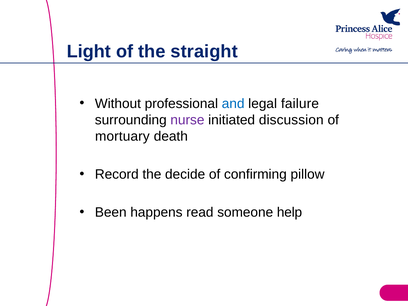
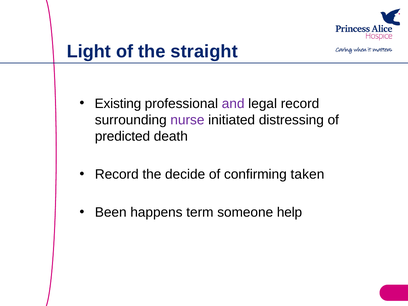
Without: Without -> Existing
and colour: blue -> purple
legal failure: failure -> record
discussion: discussion -> distressing
mortuary: mortuary -> predicted
pillow: pillow -> taken
read: read -> term
